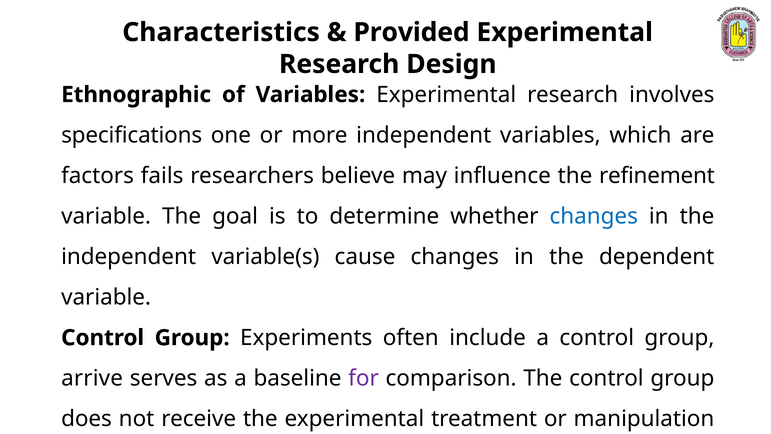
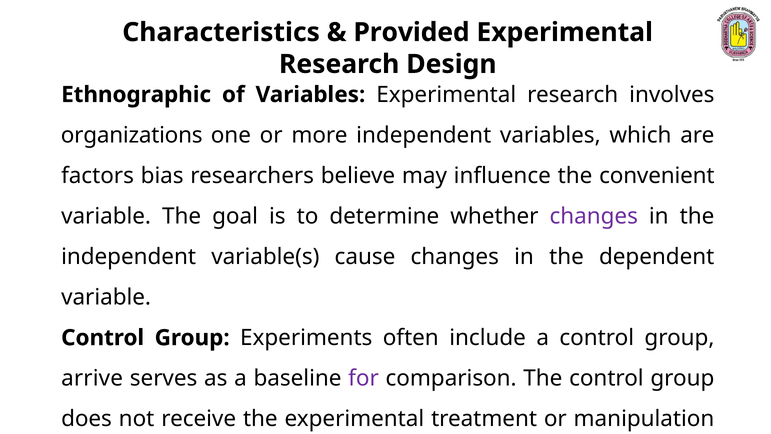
specifications: specifications -> organizations
fails: fails -> bias
refinement: refinement -> convenient
changes at (594, 216) colour: blue -> purple
